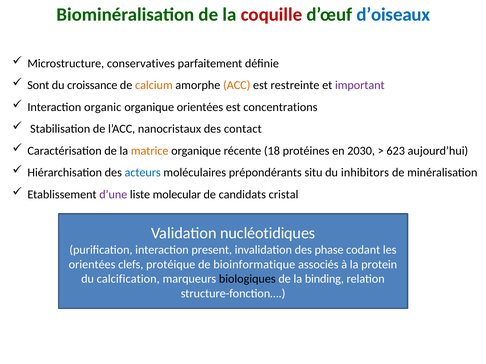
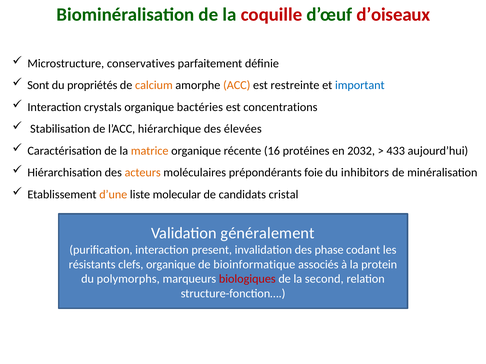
d’oiseaux colour: blue -> red
croissance: croissance -> propriétés
important colour: purple -> blue
organic: organic -> crystals
organique orientées: orientées -> bactéries
nanocristaux: nanocristaux -> hiérarchique
contact: contact -> élevées
18: 18 -> 16
2030: 2030 -> 2032
623: 623 -> 433
acteurs colour: blue -> orange
situ: situ -> foie
d’une colour: purple -> orange
nucléotidiques: nucléotidiques -> généralement
orientées at (92, 265): orientées -> résistants
clefs protéique: protéique -> organique
calcification: calcification -> polymorphs
biologiques colour: black -> red
binding: binding -> second
